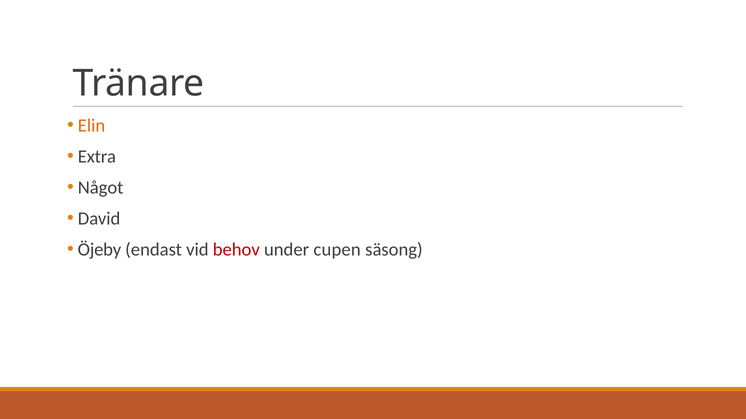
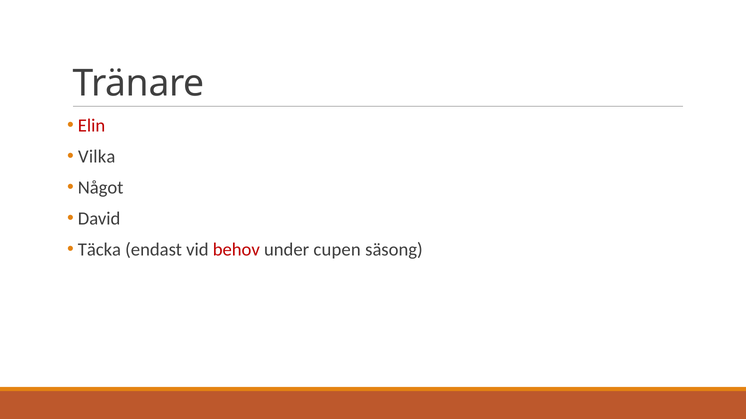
Elin colour: orange -> red
Extra: Extra -> Vilka
Öjeby: Öjeby -> Täcka
